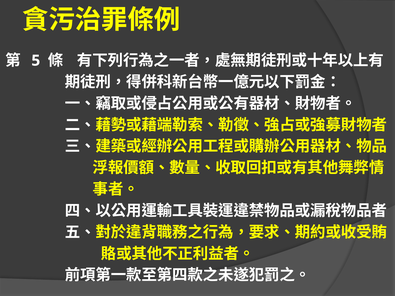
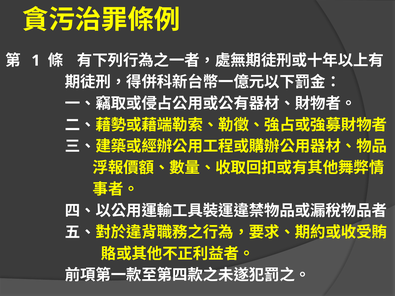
5: 5 -> 1
